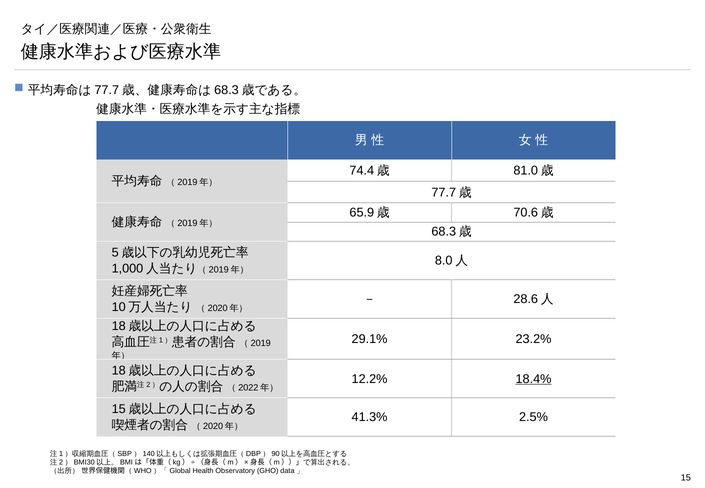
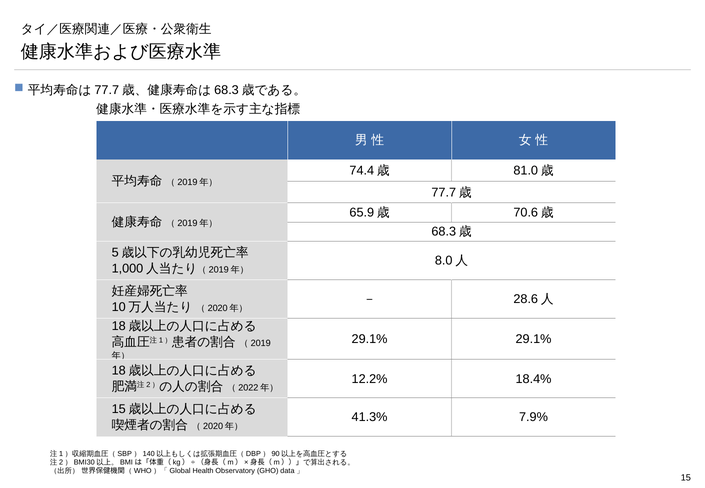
29.1% 23.2%: 23.2% -> 29.1%
18.4% underline: present -> none
2.5%: 2.5% -> 7.9%
